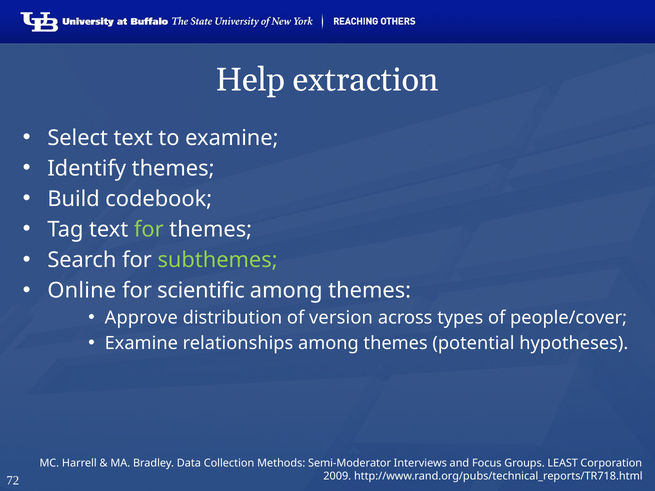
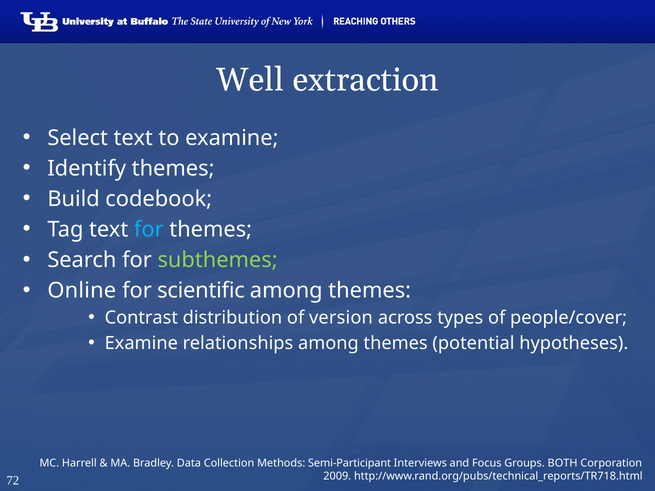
Help: Help -> Well
for at (149, 230) colour: light green -> light blue
Approve: Approve -> Contrast
Semi-Moderator: Semi-Moderator -> Semi-Participant
LEAST: LEAST -> BOTH
